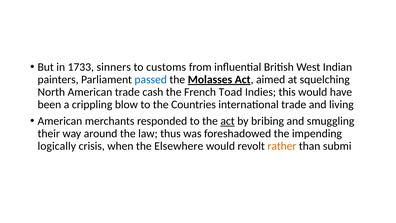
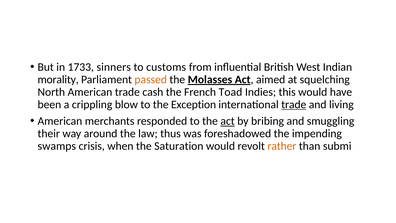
painters: painters -> morality
passed colour: blue -> orange
Countries: Countries -> Exception
trade at (294, 104) underline: none -> present
logically: logically -> swamps
Elsewhere: Elsewhere -> Saturation
